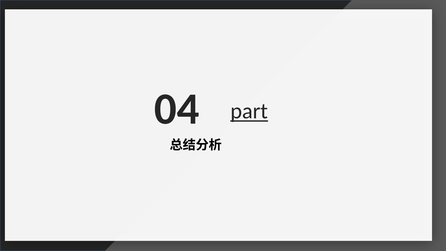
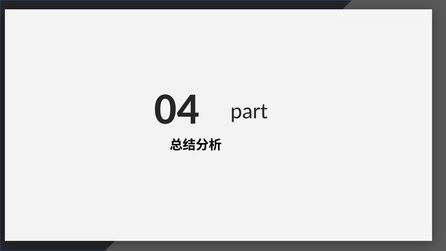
part underline: present -> none
